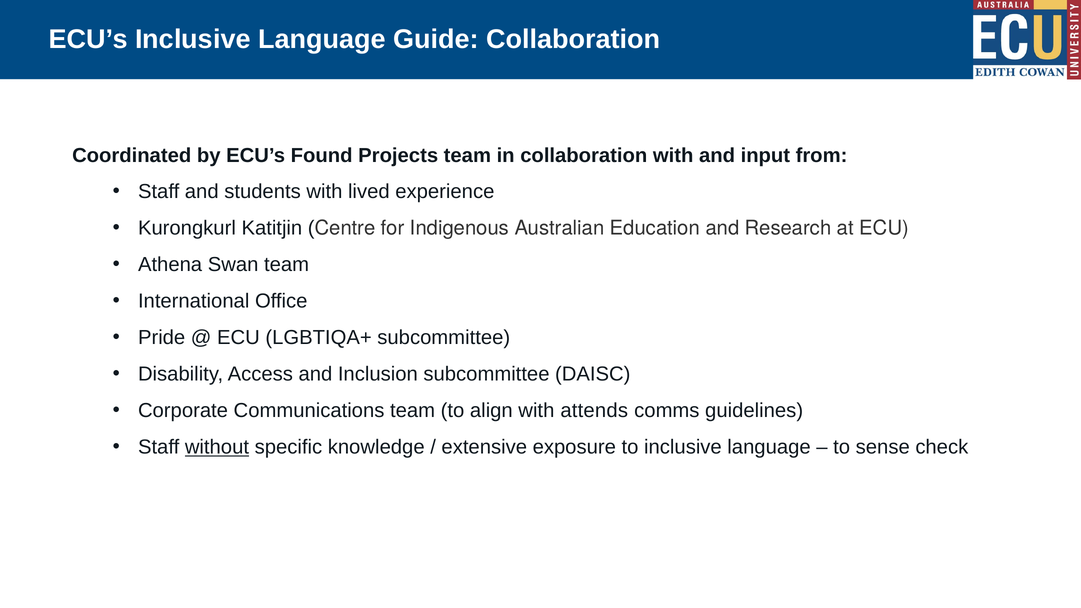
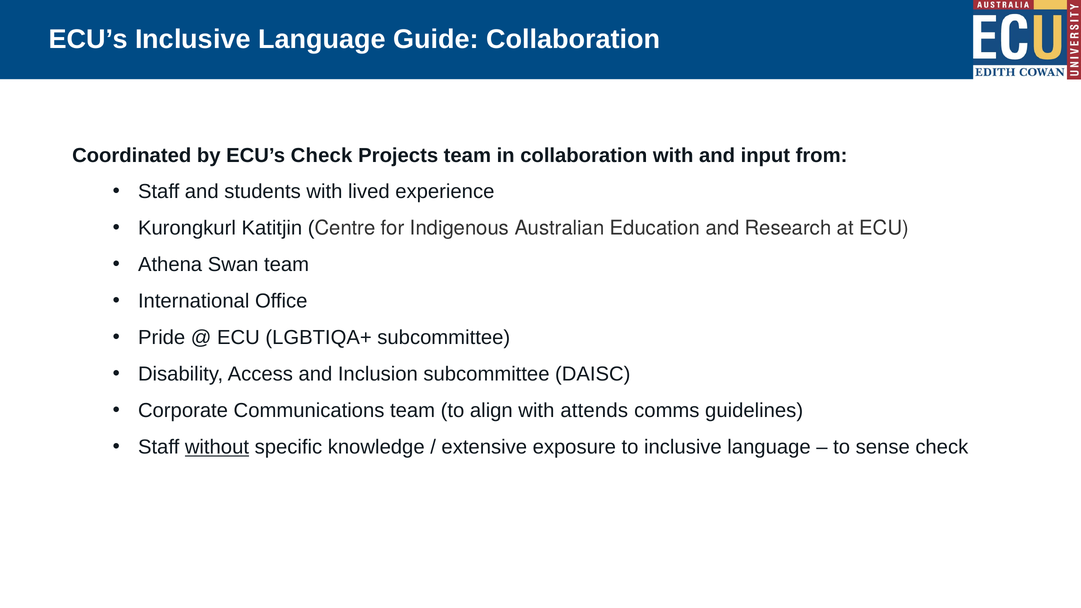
ECU’s Found: Found -> Check
